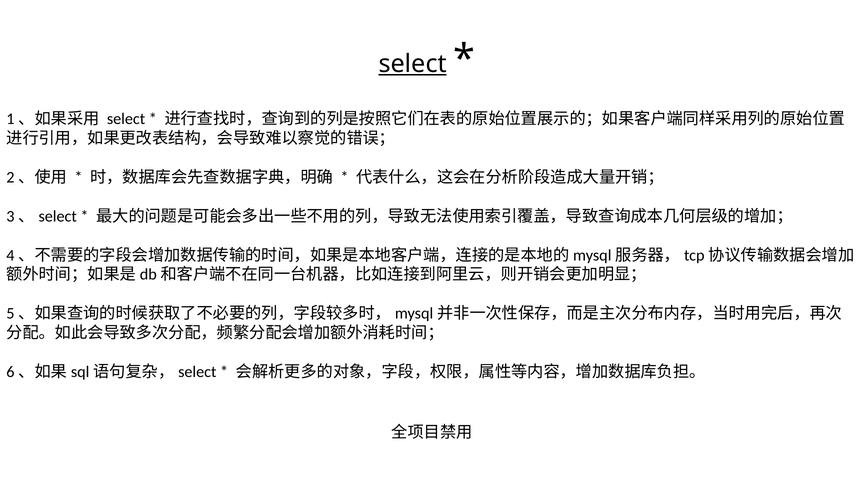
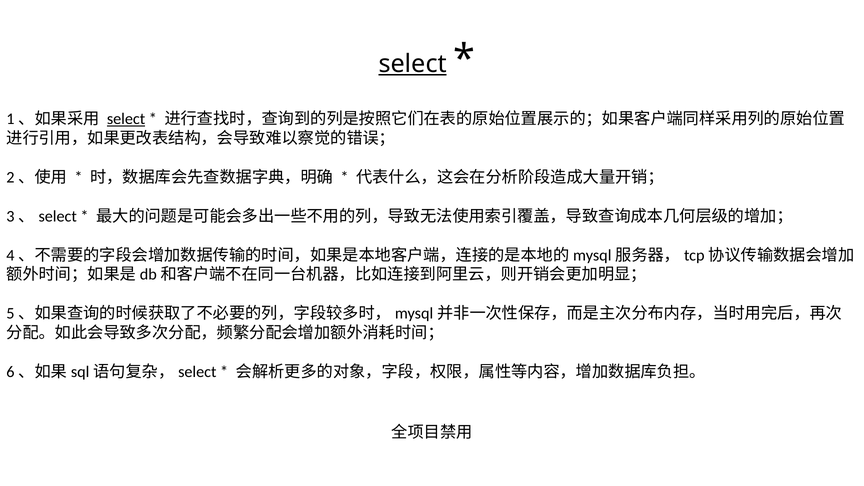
select at (126, 119) underline: none -> present
